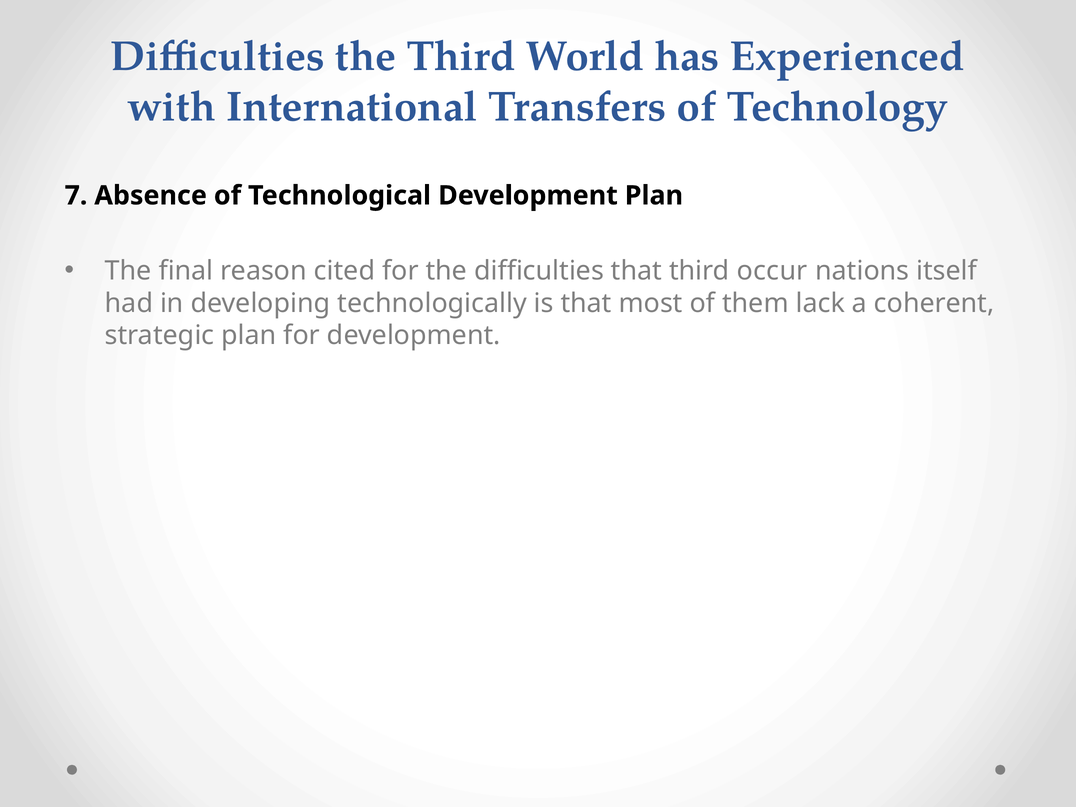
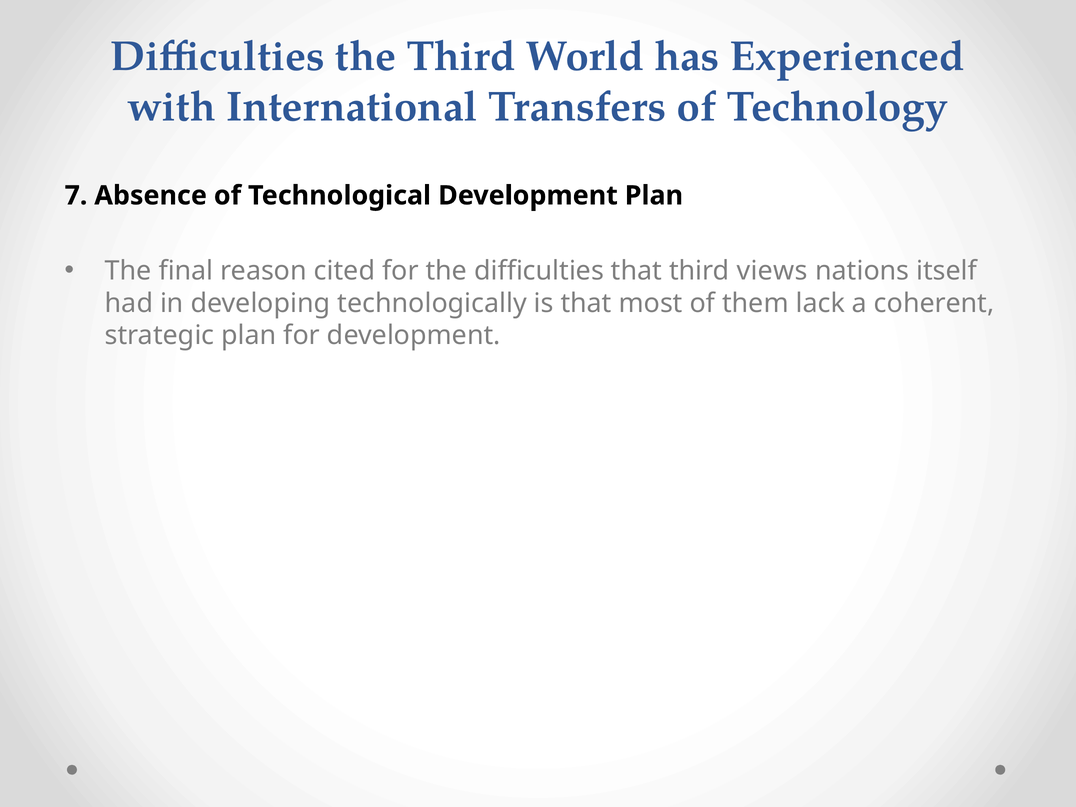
occur: occur -> views
